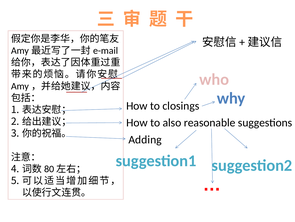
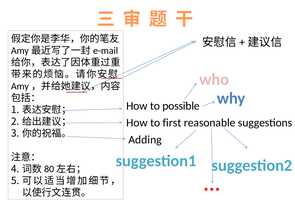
closings: closings -> possible
also: also -> first
